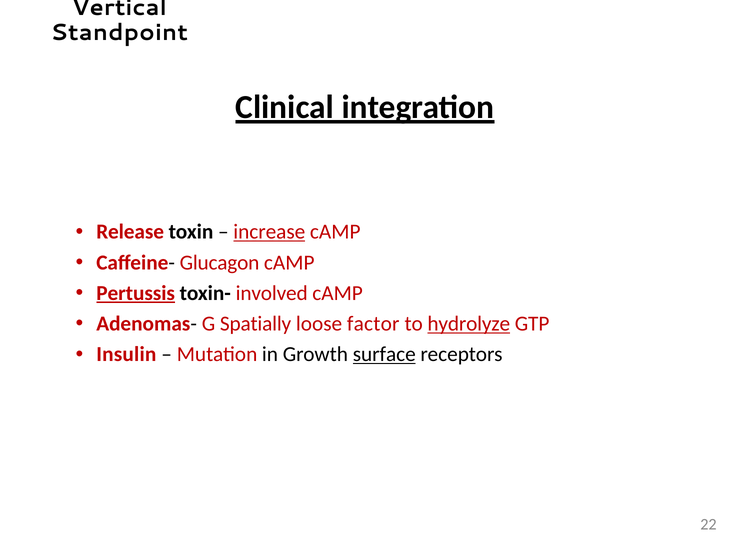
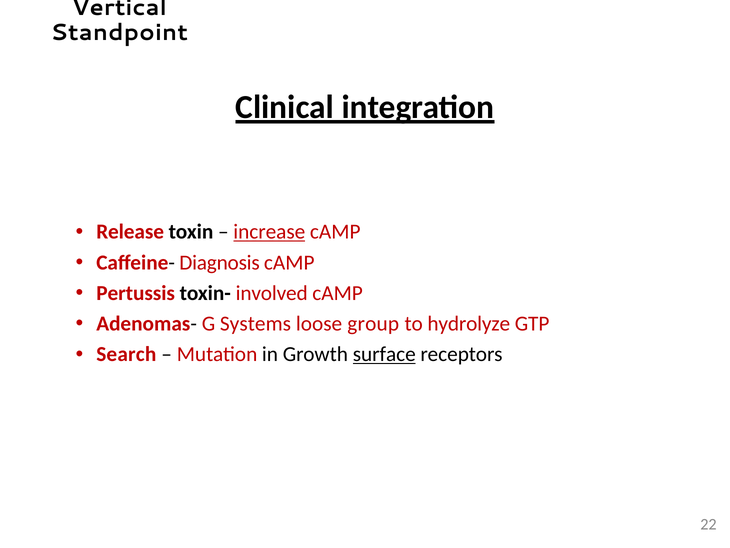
Glucagon: Glucagon -> Diagnosis
Pertussis underline: present -> none
Spatially: Spatially -> Systems
factor: factor -> group
hydrolyze underline: present -> none
Insulin: Insulin -> Search
